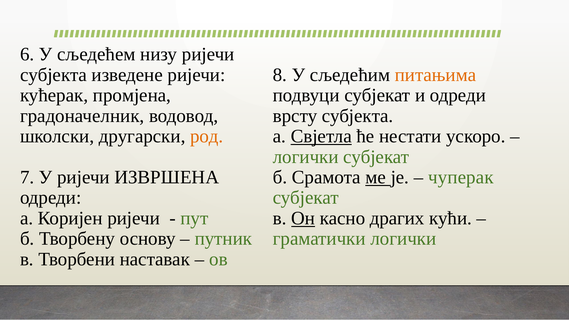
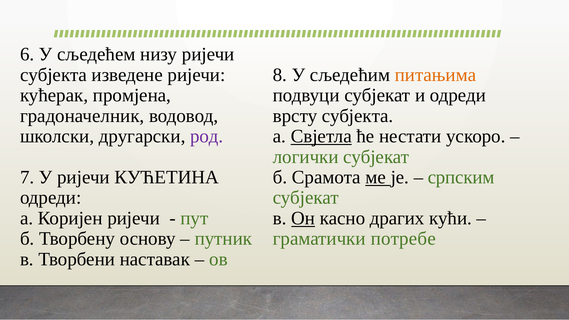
род colour: orange -> purple
ИЗВРШЕНА: ИЗВРШЕНА -> КУЋЕТИНА
чуперак: чуперак -> српским
граматички логички: логички -> потребе
